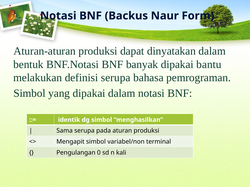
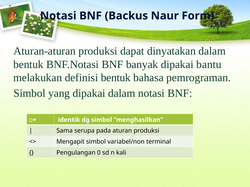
definisi serupa: serupa -> bentuk
